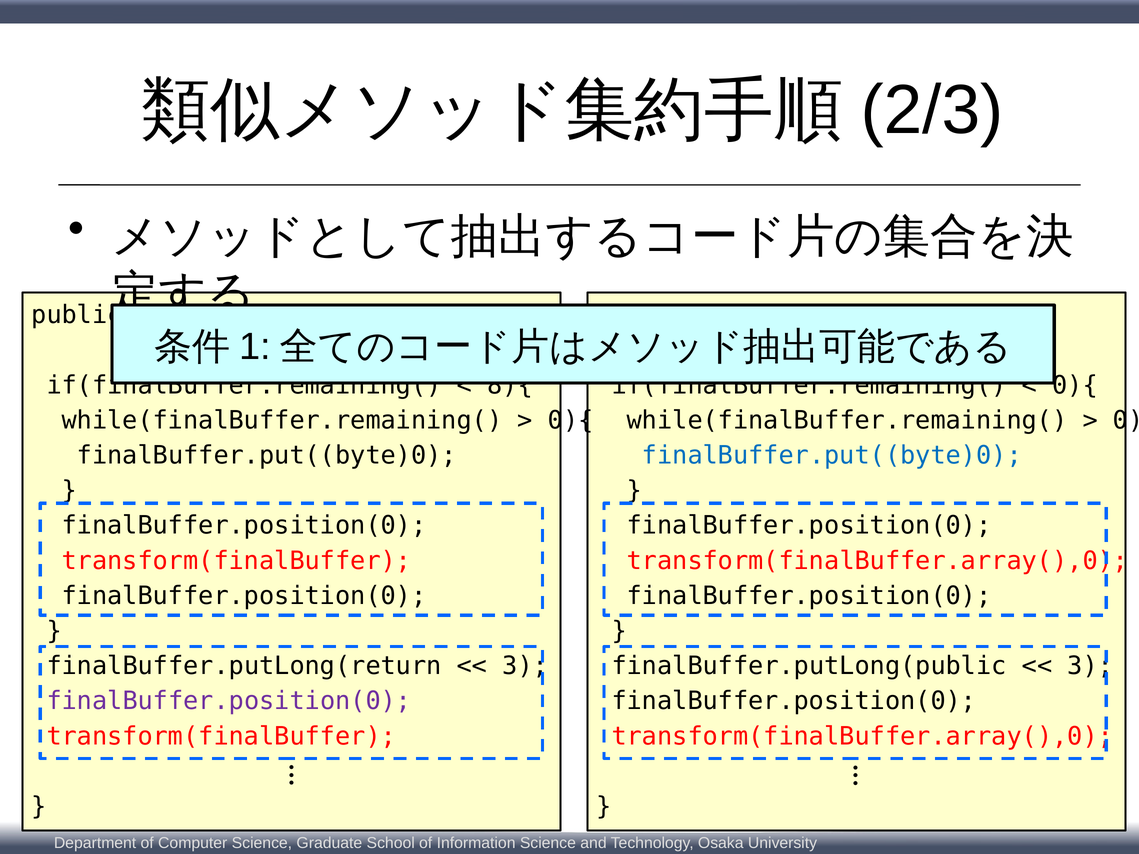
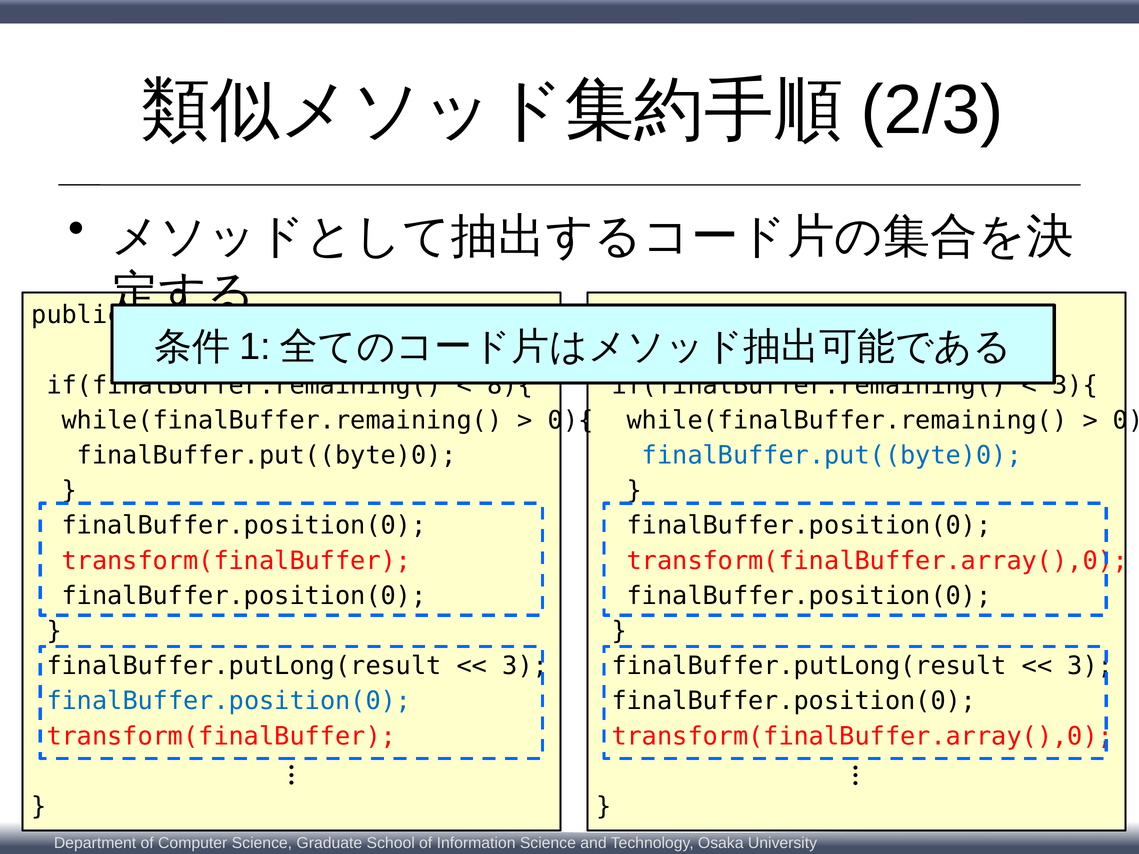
0){ at (1075, 385): 0){ -> 3){
finalBuffer.putLong(return at (244, 666): finalBuffer.putLong(return -> finalBuffer.putLong(result
finalBuffer.putLong(public at (809, 666): finalBuffer.putLong(public -> finalBuffer.putLong(result
finalBuffer.position(0 at (229, 701) colour: purple -> blue
